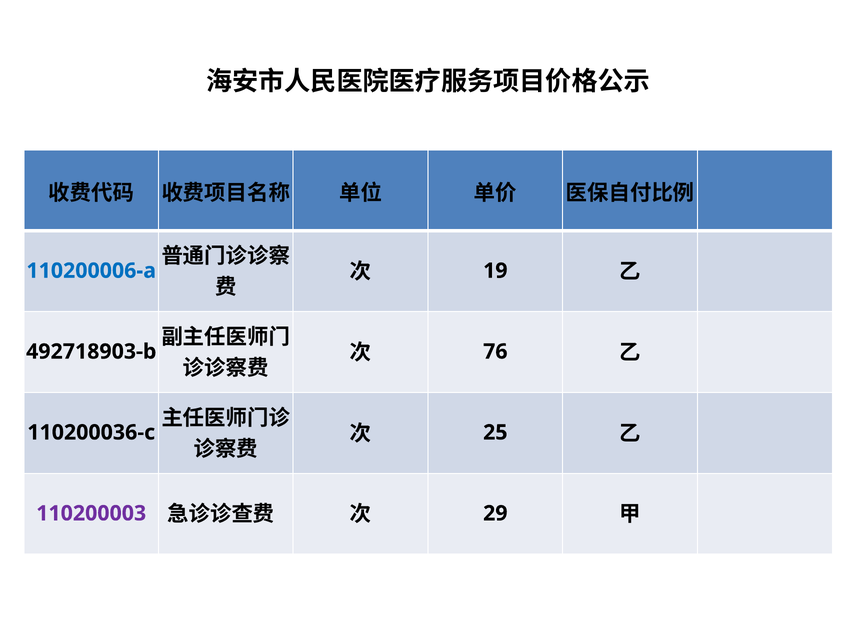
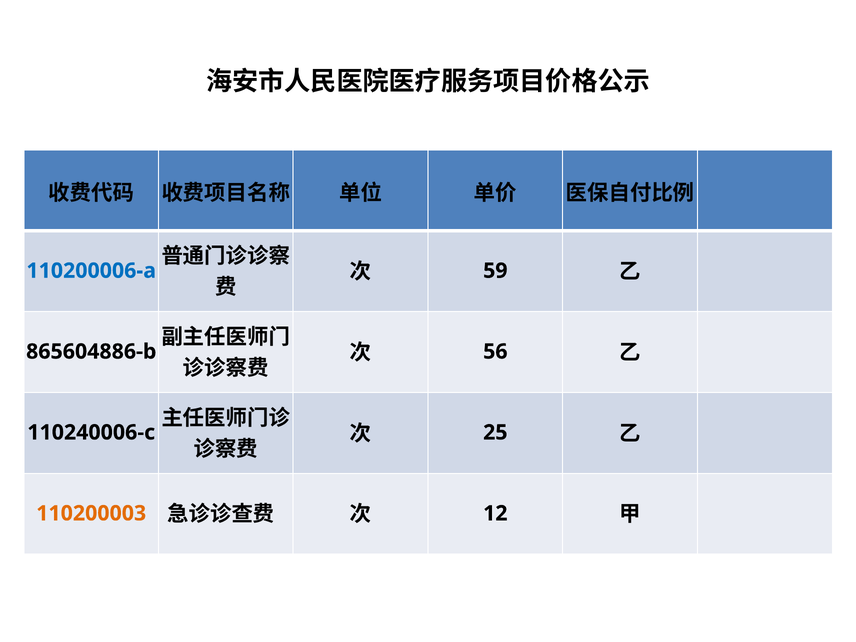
19: 19 -> 59
76: 76 -> 56
492718903-b: 492718903-b -> 865604886-b
110200036-c: 110200036-c -> 110240006-c
110200003 colour: purple -> orange
29: 29 -> 12
